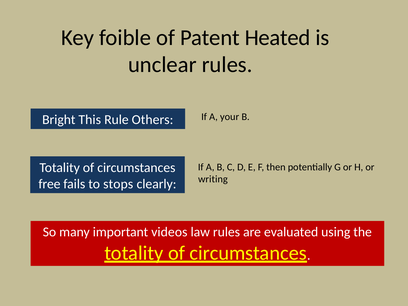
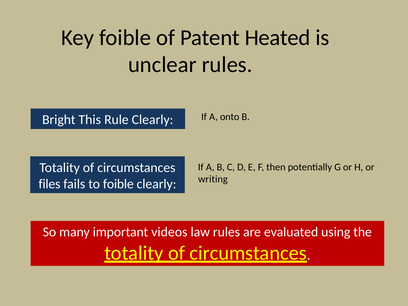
your: your -> onto
Rule Others: Others -> Clearly
free: free -> files
to stops: stops -> foible
